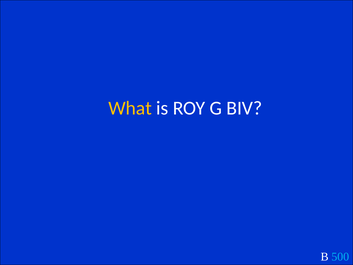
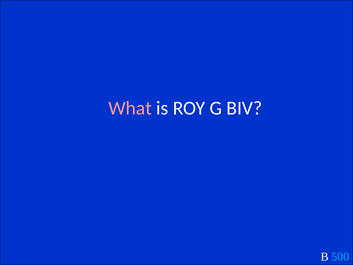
What colour: yellow -> pink
